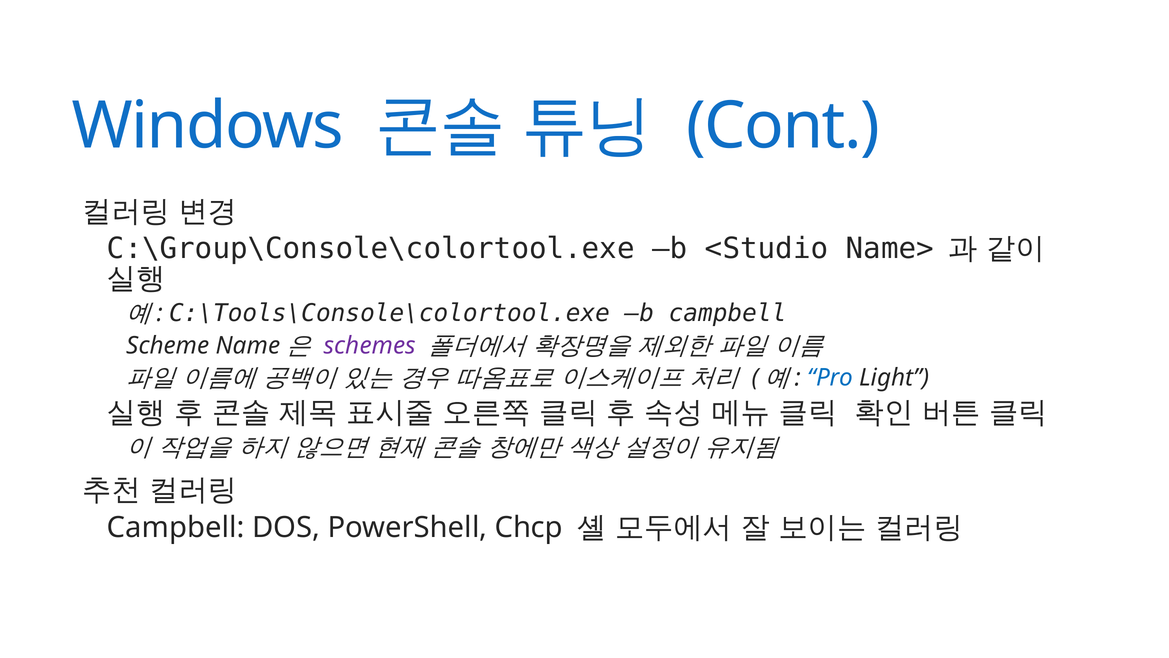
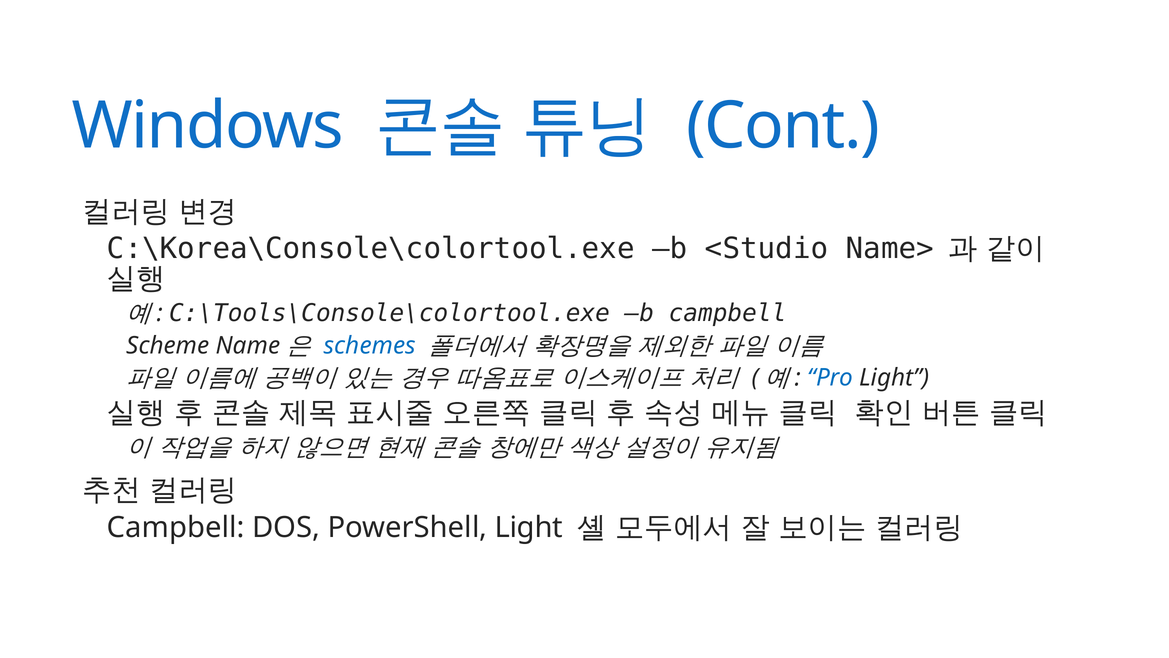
C:\Group\Console\colortool.exe: C:\Group\Console\colortool.exe -> C:\Korea\Console\colortool.exe
schemes colour: purple -> blue
PowerShell Chcp: Chcp -> Light
